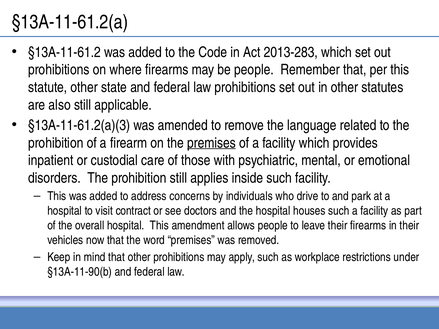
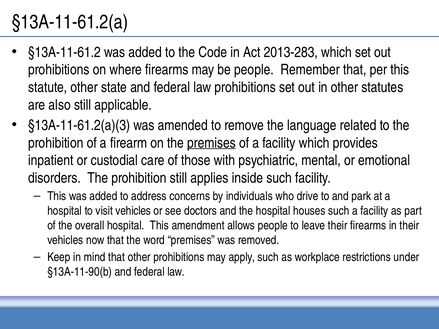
visit contract: contract -> vehicles
